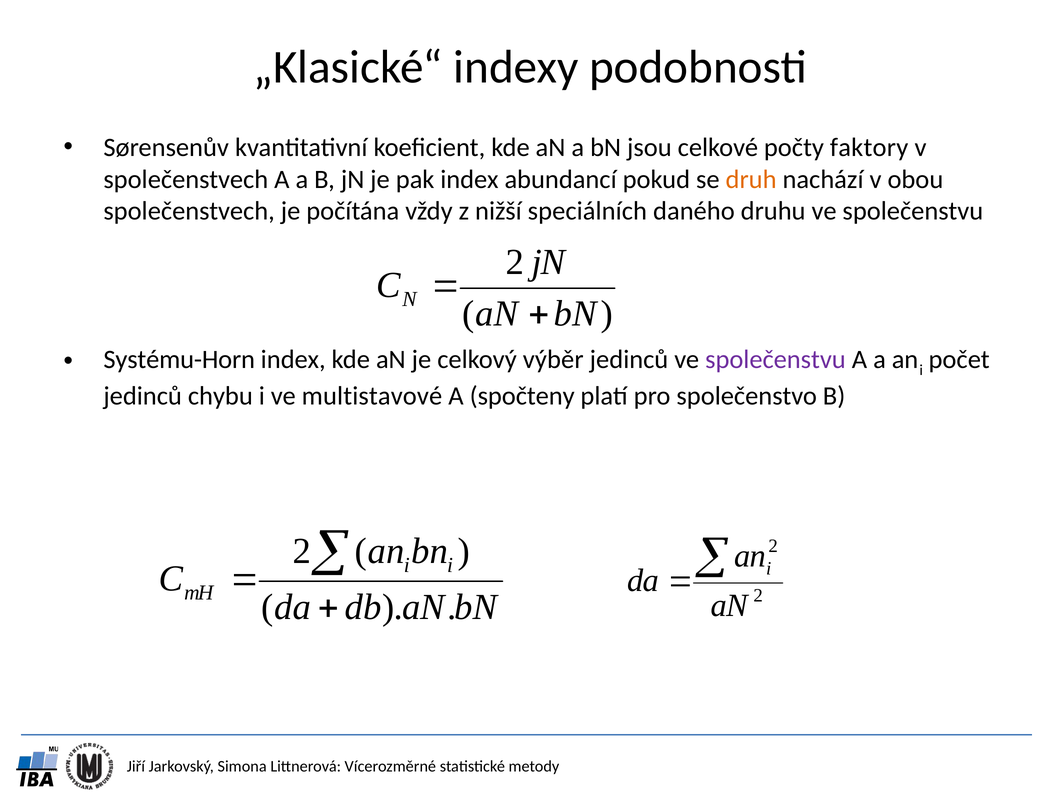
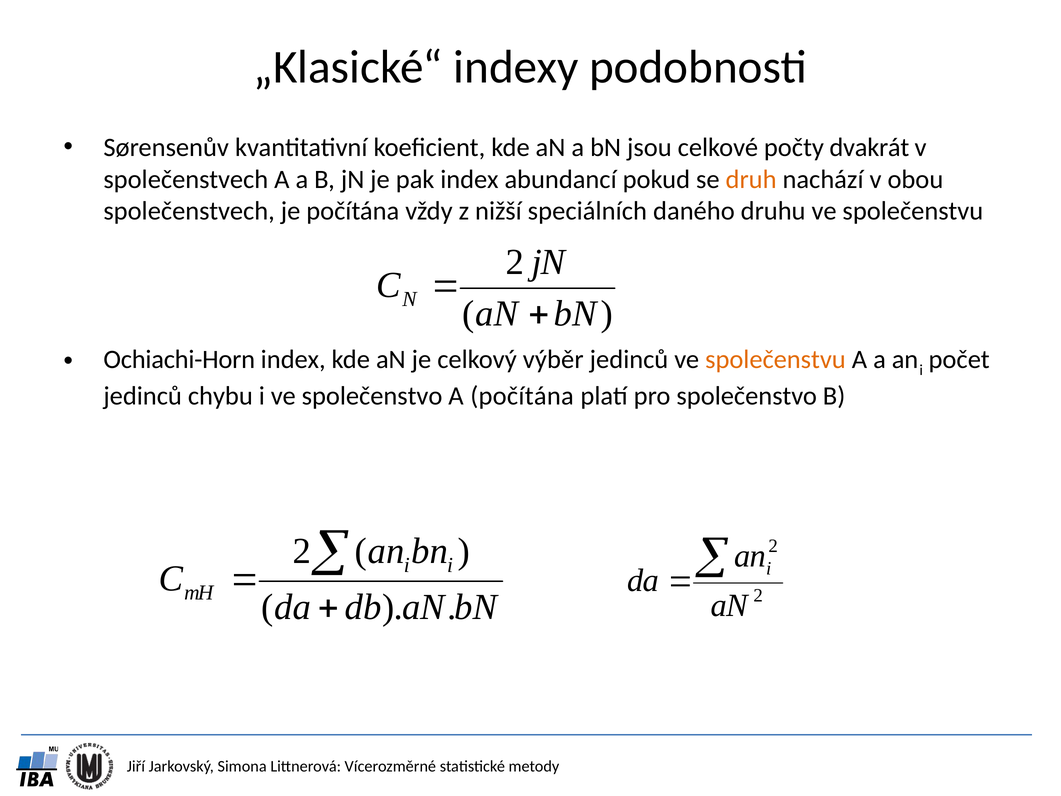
faktory: faktory -> dvakrát
Systému-Horn: Systému-Horn -> Ochiachi-Horn
společenstvu at (775, 360) colour: purple -> orange
ve multistavové: multistavové -> společenstvo
A spočteny: spočteny -> počítána
